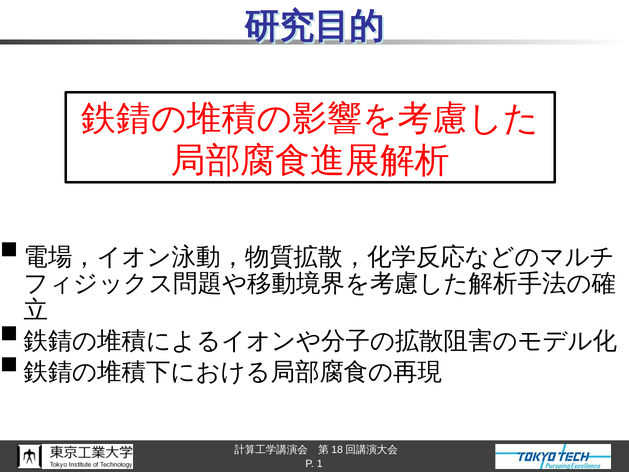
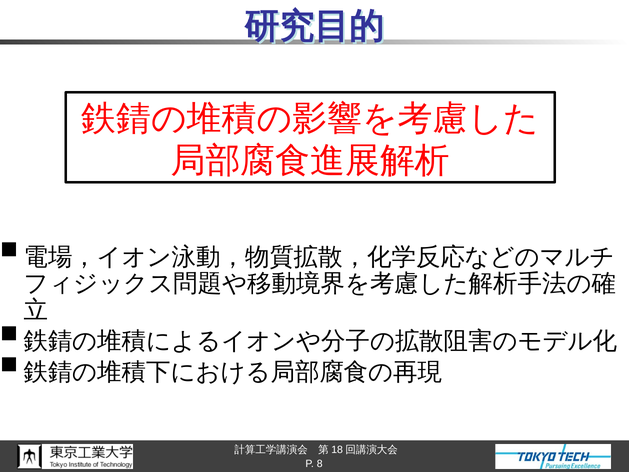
1: 1 -> 8
